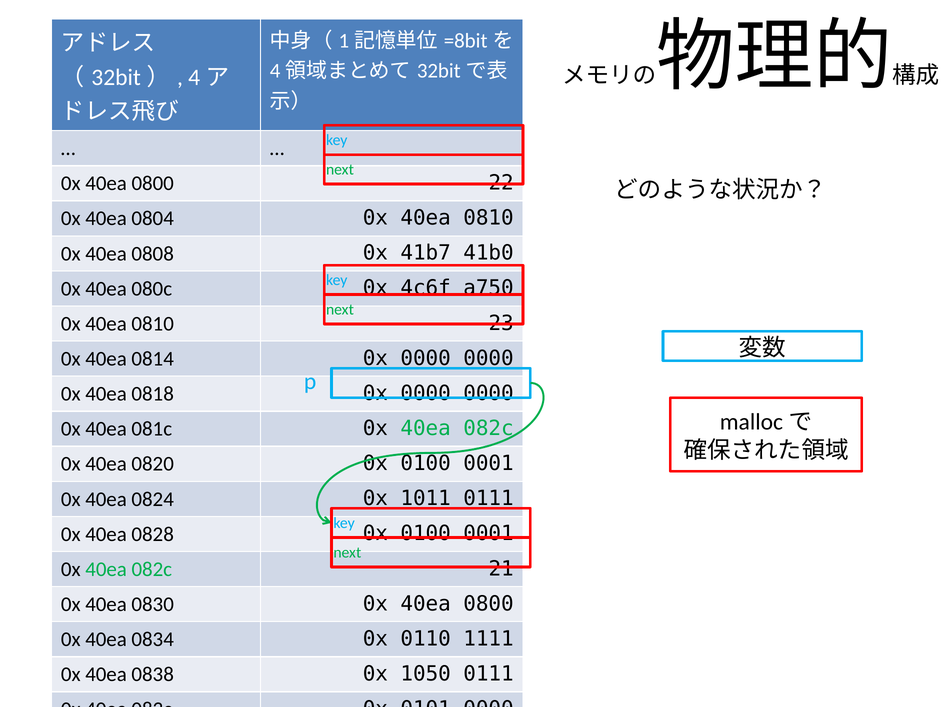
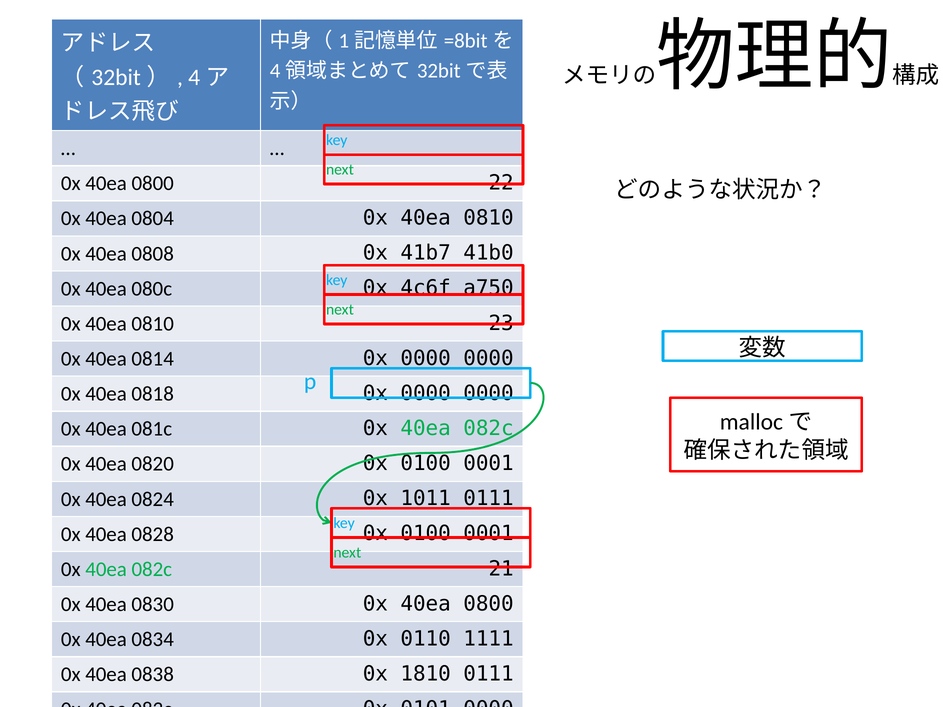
1050: 1050 -> 1810
